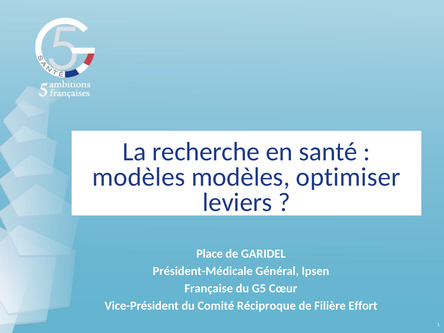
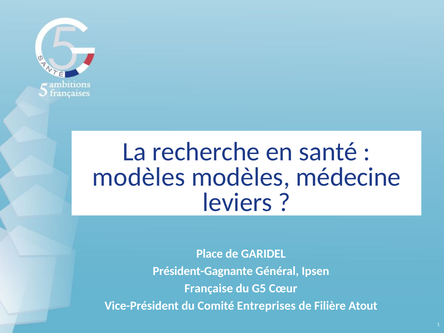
optimiser: optimiser -> médecine
Président-Médicale: Président-Médicale -> Président-Gagnante
Réciproque: Réciproque -> Entreprises
Effort: Effort -> Atout
